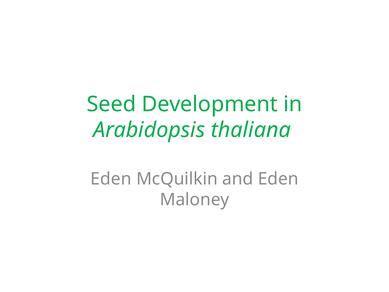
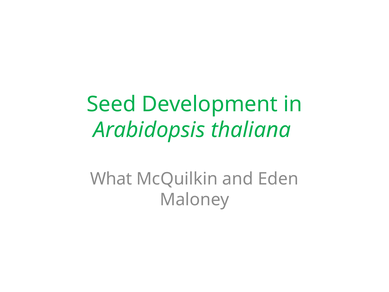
Eden at (111, 179): Eden -> What
